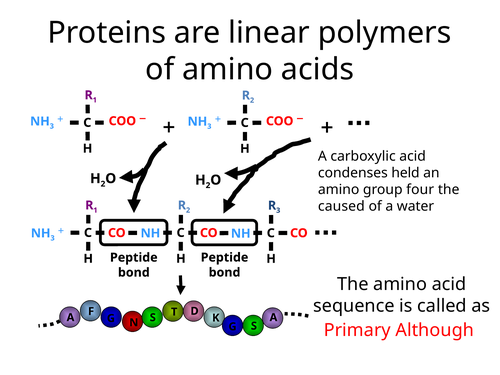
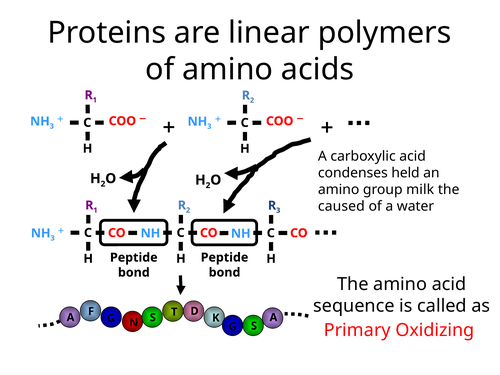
four: four -> milk
Although: Although -> Oxidizing
